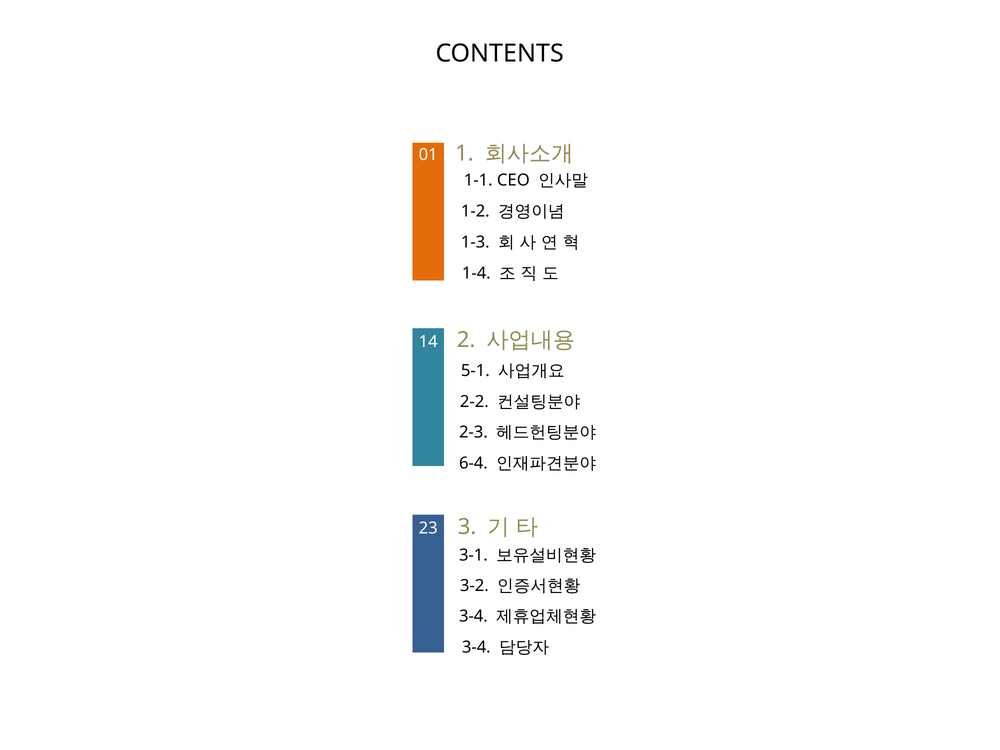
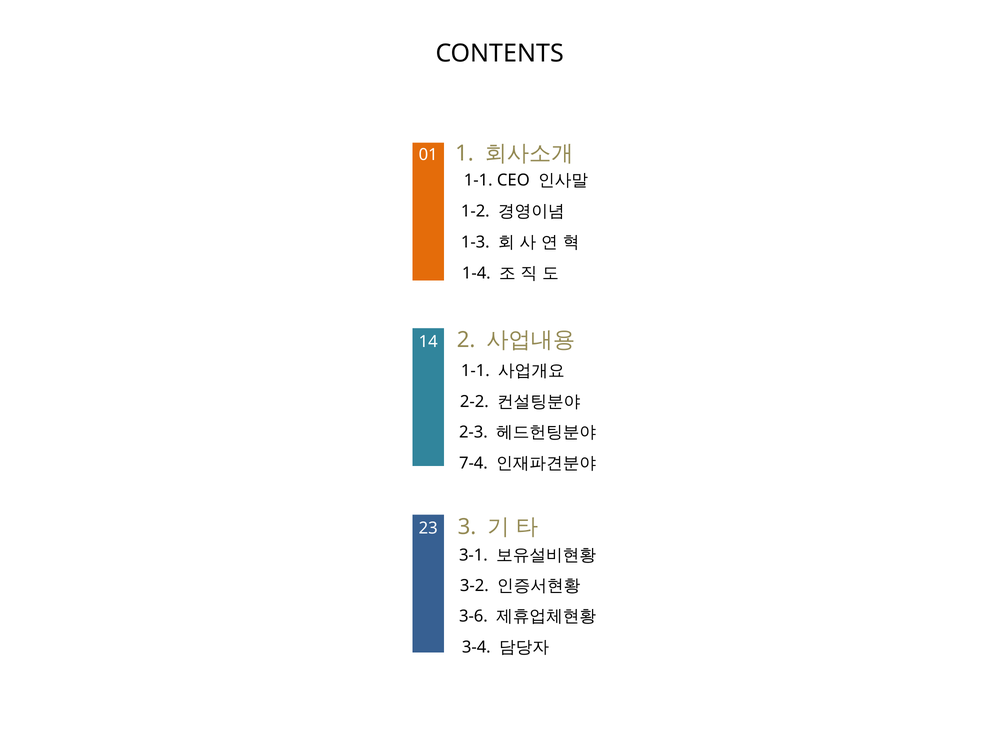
5-1 at (475, 371): 5-1 -> 1-1
6-4: 6-4 -> 7-4
3-4 at (473, 616): 3-4 -> 3-6
